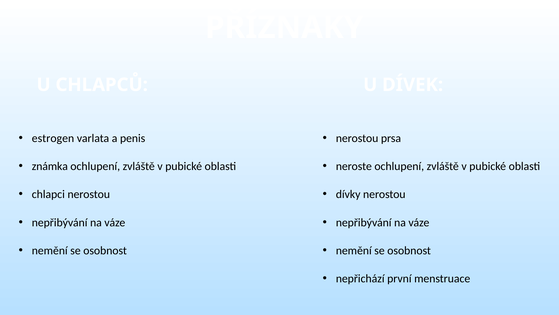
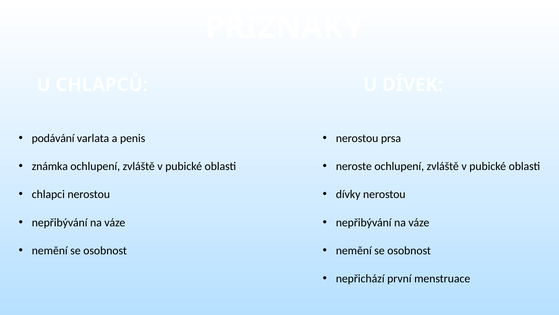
estrogen: estrogen -> podávání
